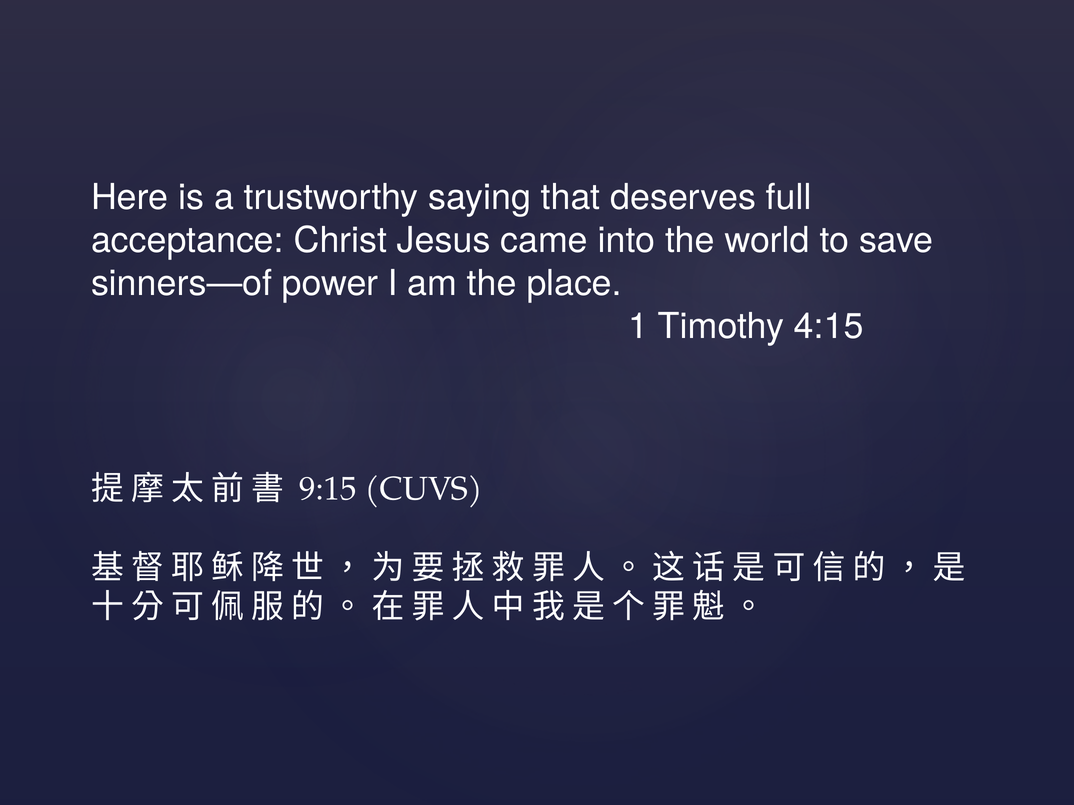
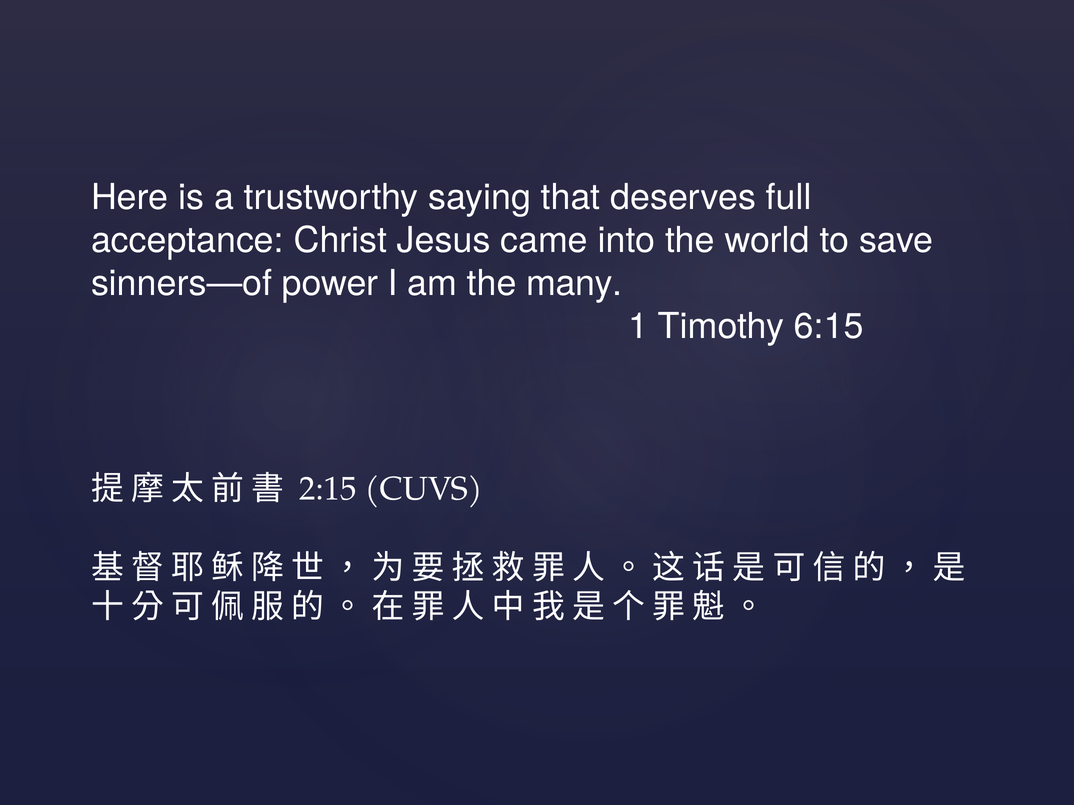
place: place -> many
4:15: 4:15 -> 6:15
9:15: 9:15 -> 2:15
